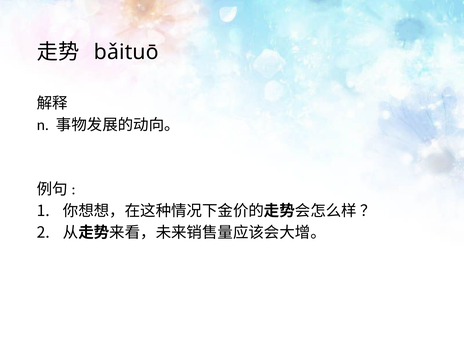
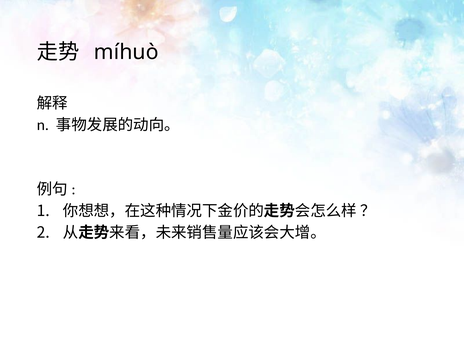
bǎituō: bǎituō -> míhuò
